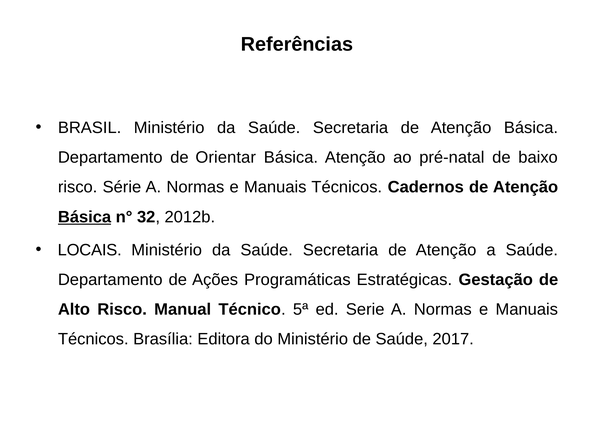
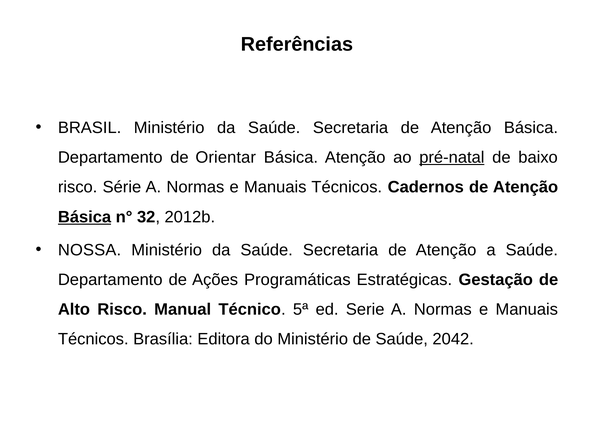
pré-natal underline: none -> present
LOCAIS: LOCAIS -> NOSSA
2017: 2017 -> 2042
